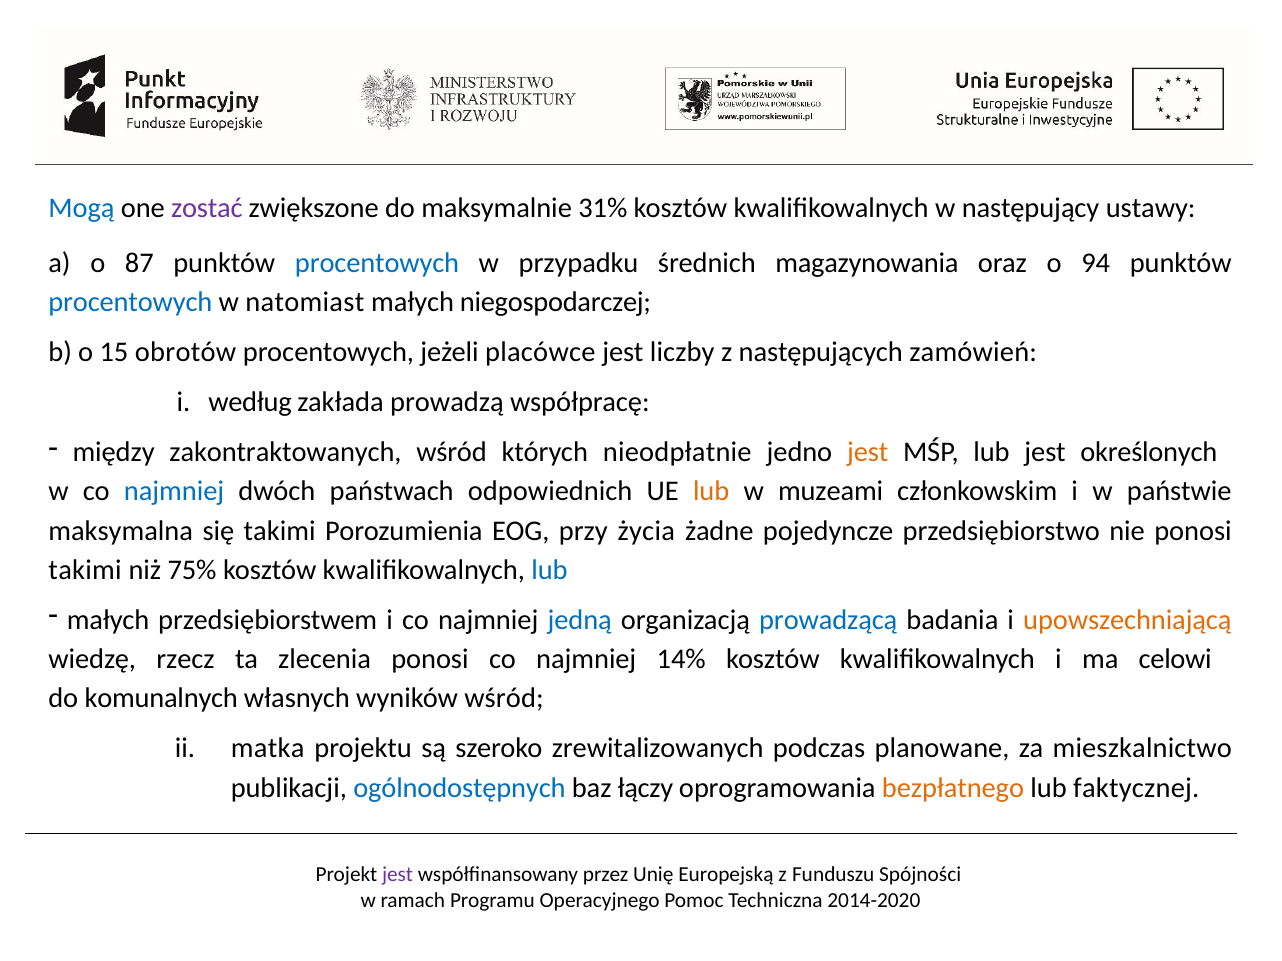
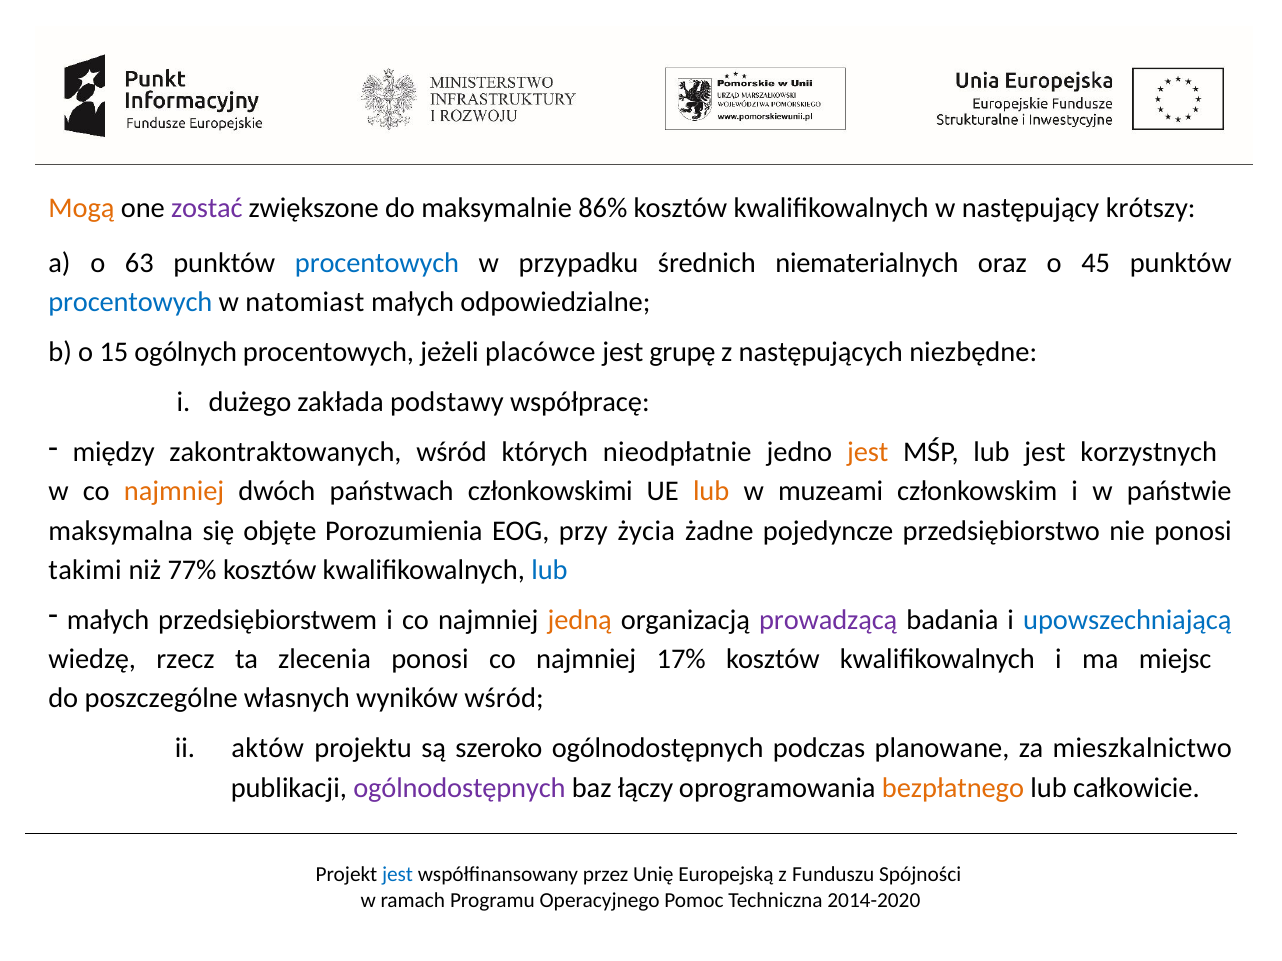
Mogą colour: blue -> orange
31%: 31% -> 86%
ustawy: ustawy -> krótszy
87: 87 -> 63
magazynowania: magazynowania -> niematerialnych
94: 94 -> 45
niegospodarczej: niegospodarczej -> odpowiedzialne
obrotów: obrotów -> ogólnych
liczby: liczby -> grupę
zamówień: zamówień -> niezbędne
według: według -> dużego
prowadzą: prowadzą -> podstawy
określonych: określonych -> korzystnych
najmniej at (174, 492) colour: blue -> orange
odpowiednich: odpowiednich -> członkowskimi
się takimi: takimi -> objęte
75%: 75% -> 77%
jedną colour: blue -> orange
prowadzącą colour: blue -> purple
upowszechniającą colour: orange -> blue
14%: 14% -> 17%
celowi: celowi -> miejsc
komunalnych: komunalnych -> poszczególne
matka: matka -> aktów
szeroko zrewitalizowanych: zrewitalizowanych -> ogólnodostępnych
ogólnodostępnych at (459, 788) colour: blue -> purple
faktycznej: faktycznej -> całkowicie
jest at (398, 875) colour: purple -> blue
